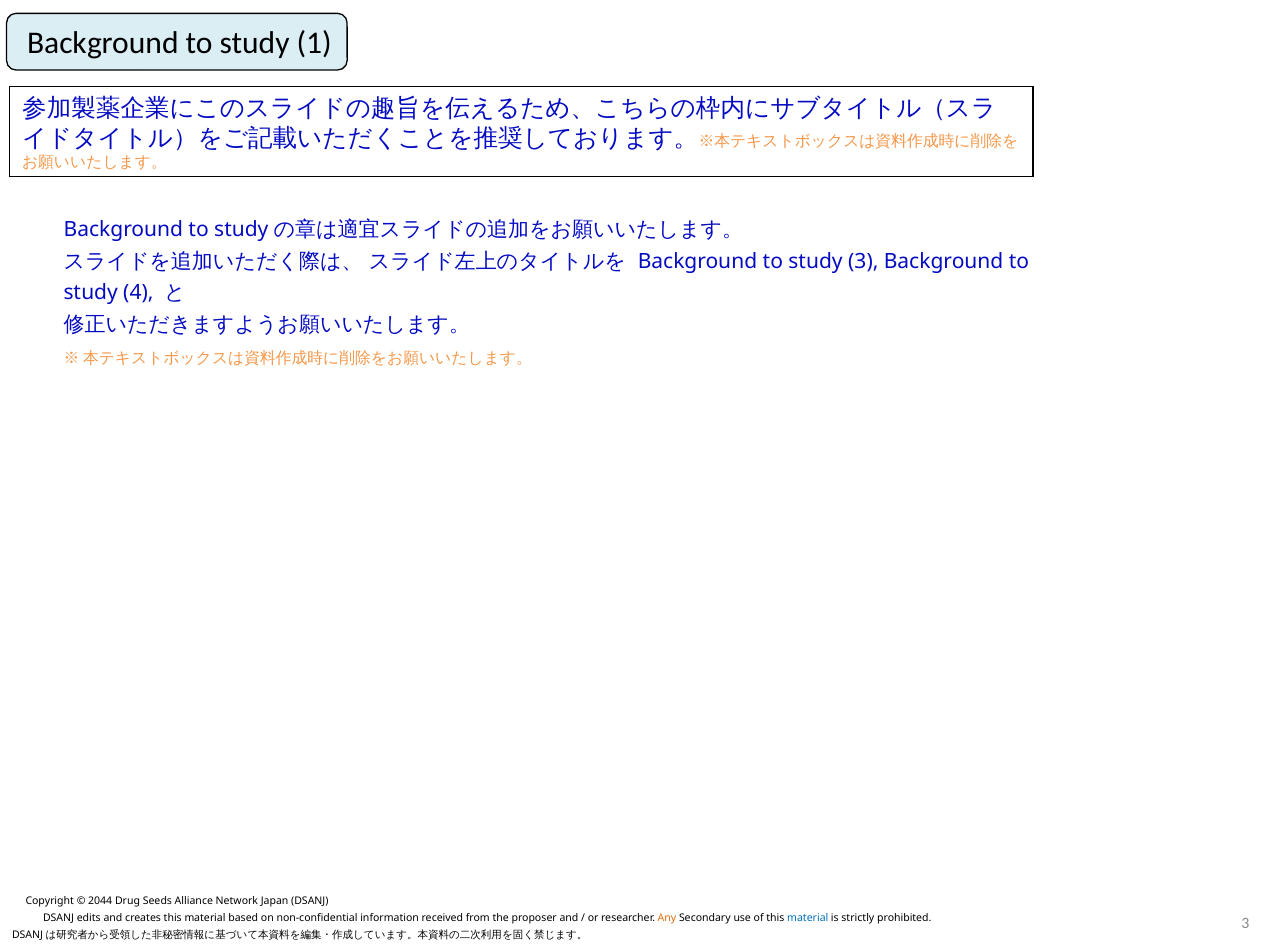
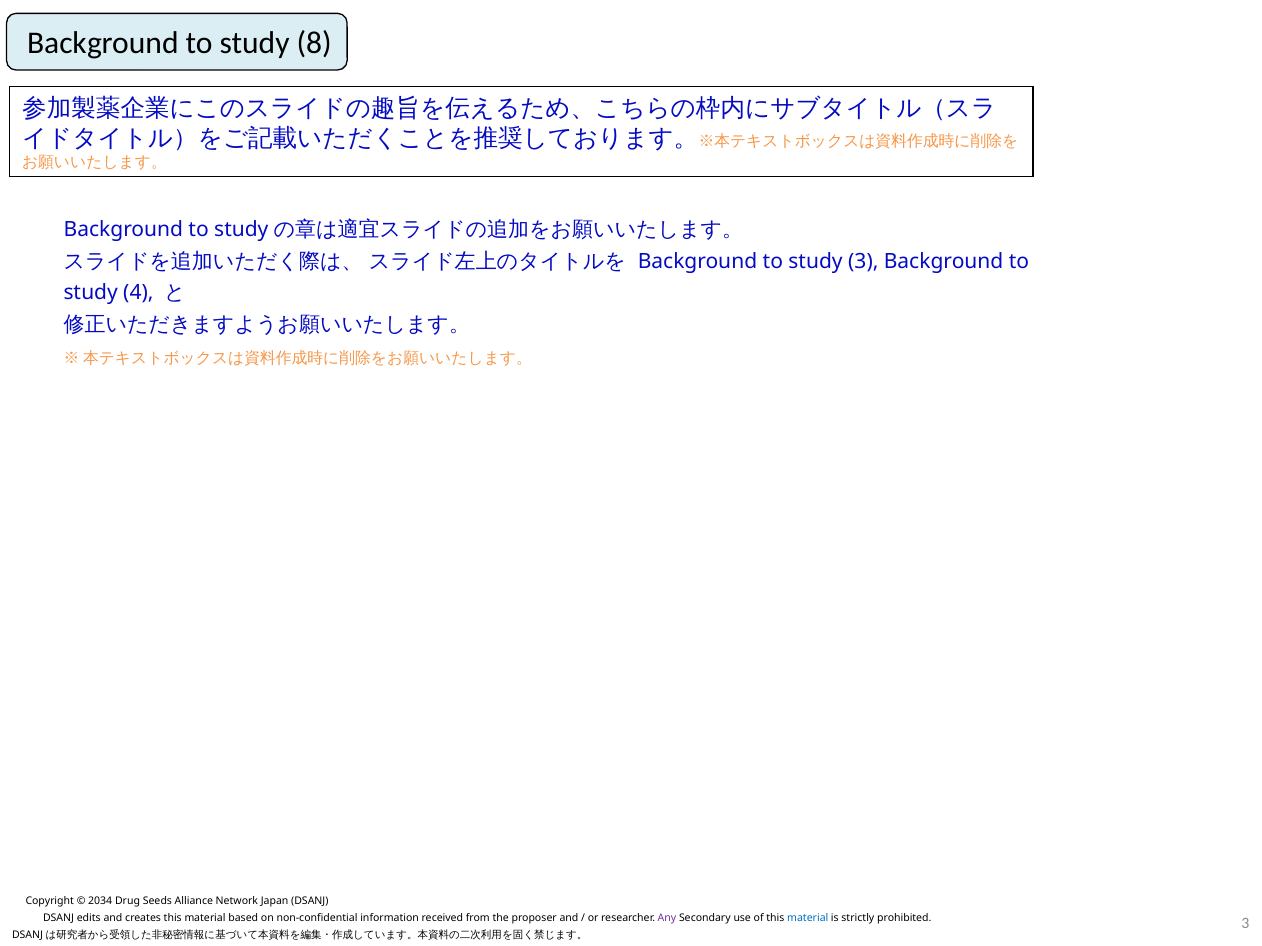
1: 1 -> 8
2044: 2044 -> 2034
Any colour: orange -> purple
